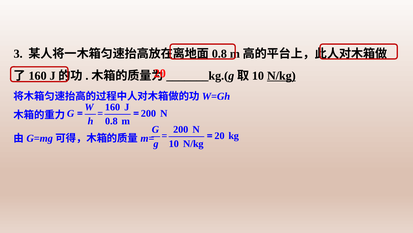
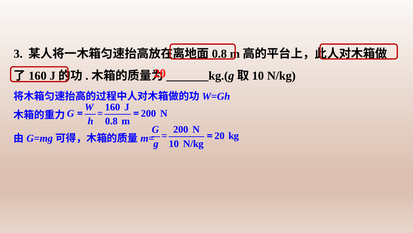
N/kg at (281, 76) underline: present -> none
